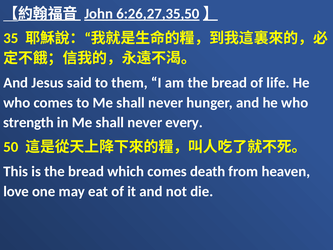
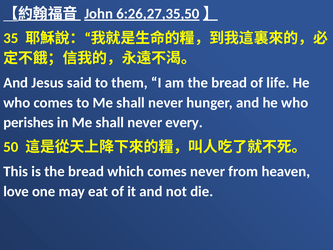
strength: strength -> perishes
comes death: death -> never
